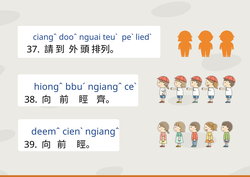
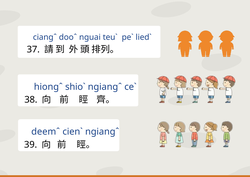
bbuˊ: bbuˊ -> shioˋ
